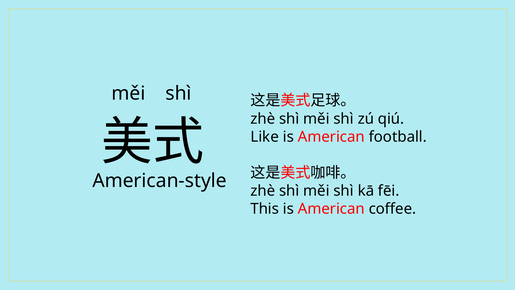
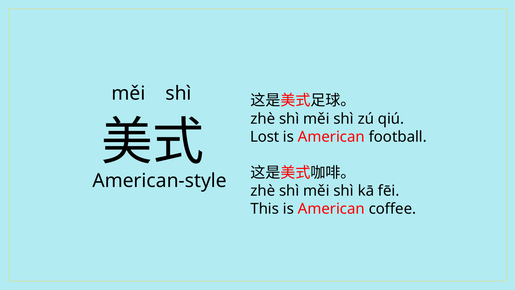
Like: Like -> Lost
